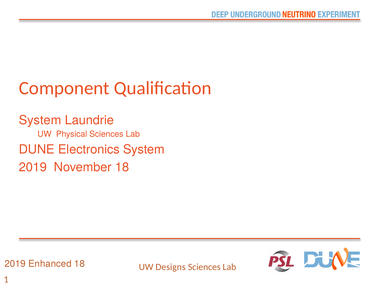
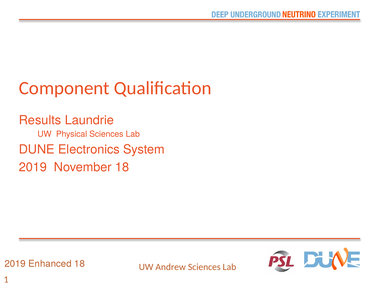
System at (40, 120): System -> Results
Designs: Designs -> Andrew
